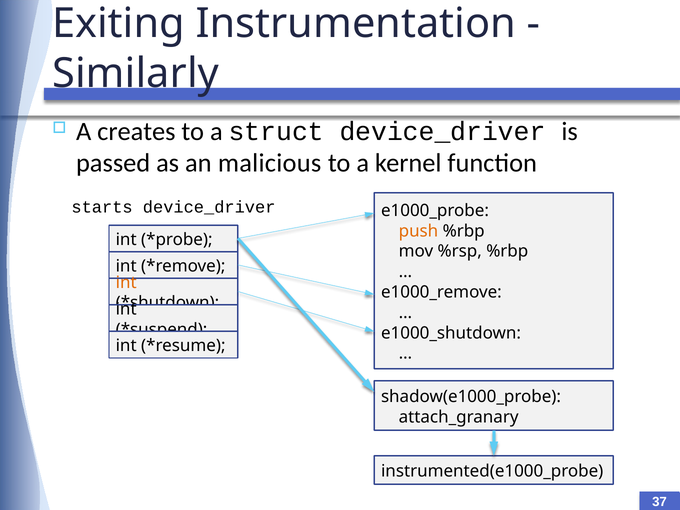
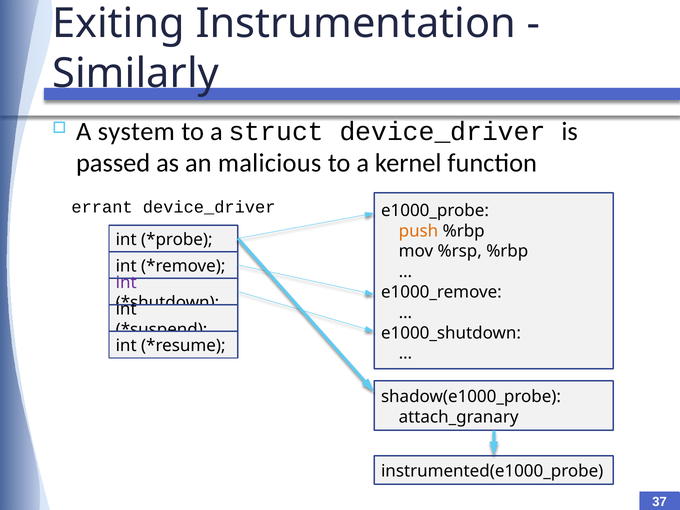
creates: creates -> system
starts: starts -> errant
int at (126, 282) colour: orange -> purple
